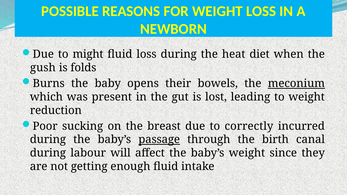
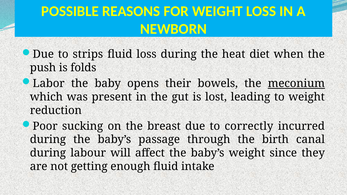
might: might -> strips
gush: gush -> push
Burns: Burns -> Labor
passage underline: present -> none
